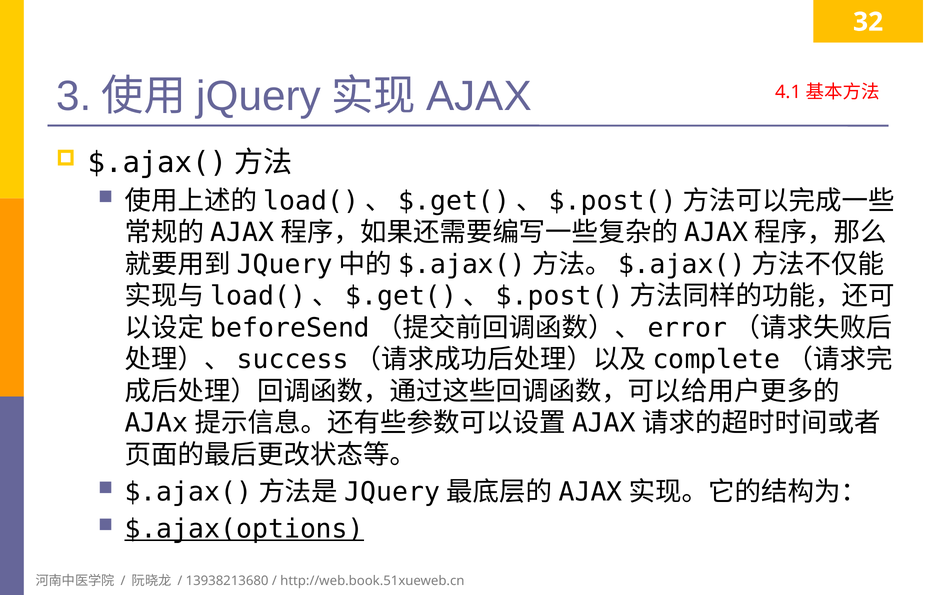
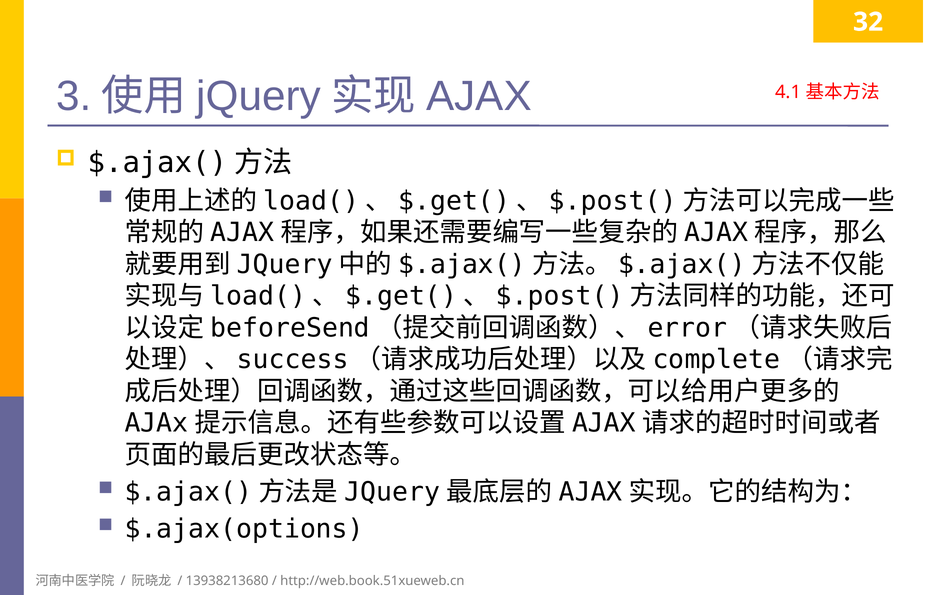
$.ajax(options underline: present -> none
